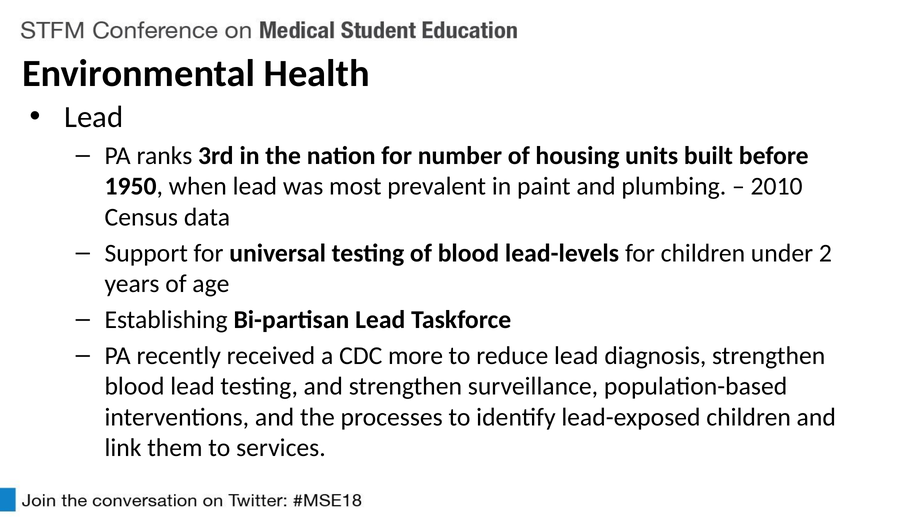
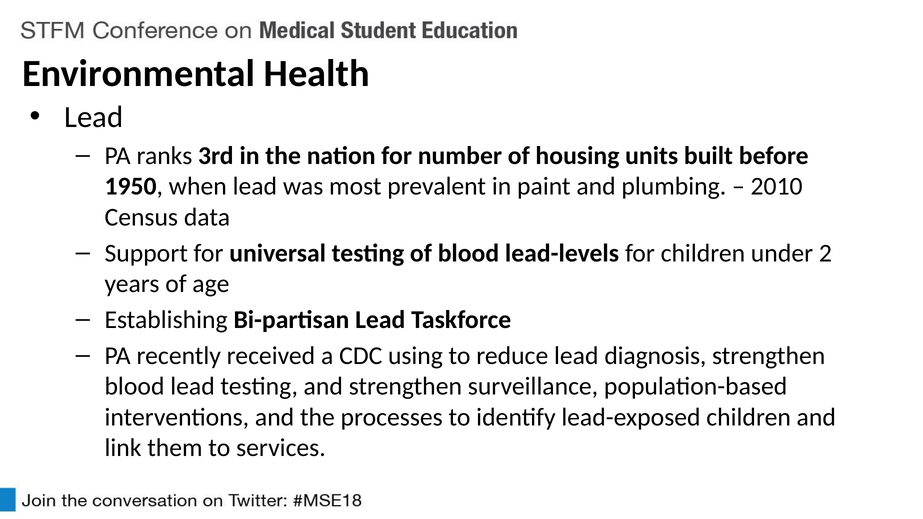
more: more -> using
